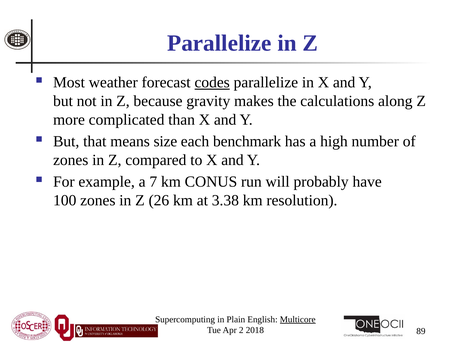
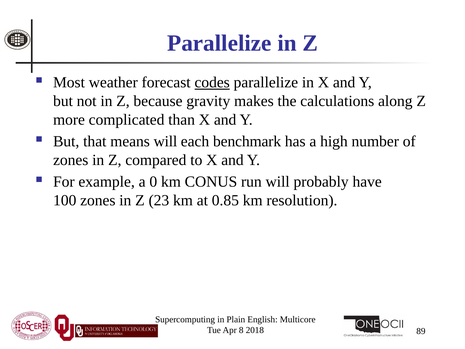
means size: size -> will
7: 7 -> 0
26: 26 -> 23
3.38: 3.38 -> 0.85
Multicore underline: present -> none
2: 2 -> 8
